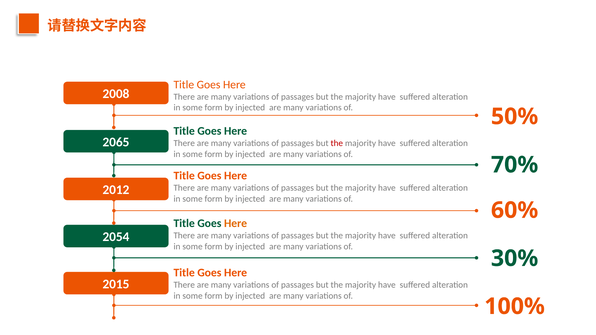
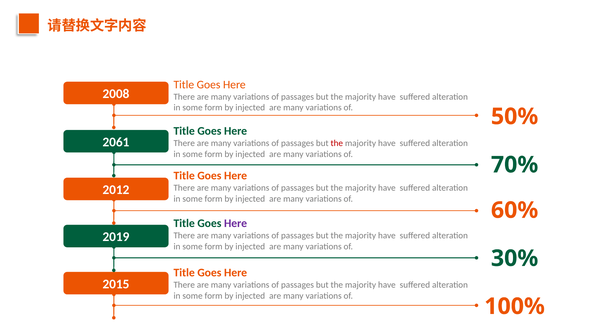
2065: 2065 -> 2061
Here at (236, 223) colour: orange -> purple
2054: 2054 -> 2019
